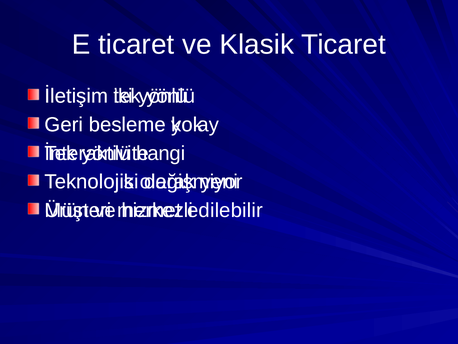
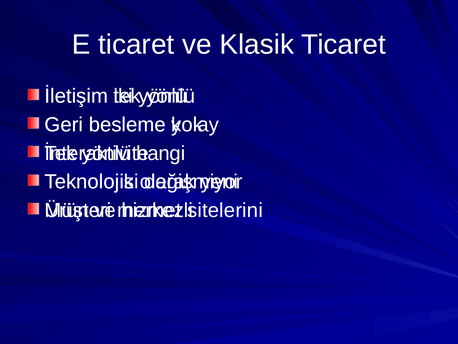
edilebilir: edilebilir -> sitelerini
